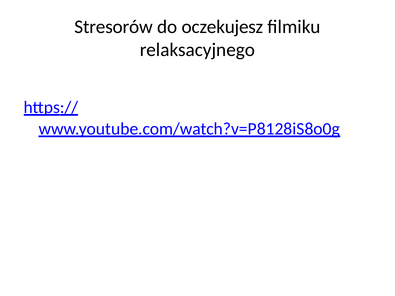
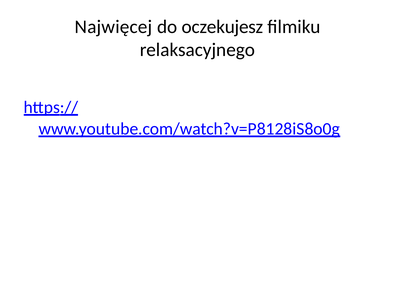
Stresorów: Stresorów -> Najwięcej
